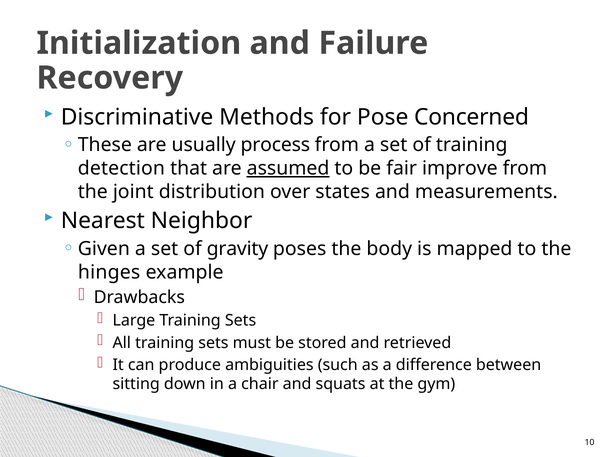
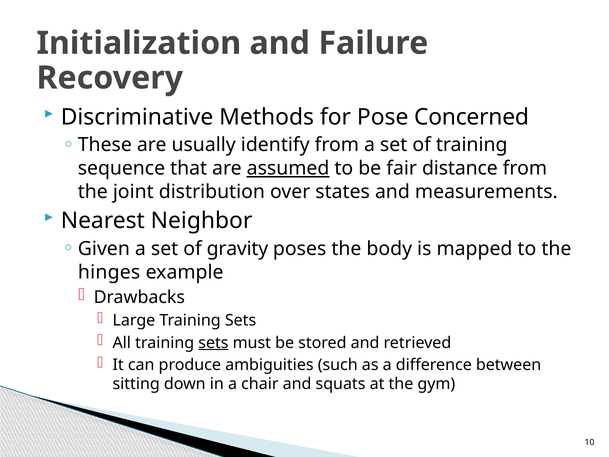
process: process -> identify
detection: detection -> sequence
improve: improve -> distance
sets at (213, 343) underline: none -> present
